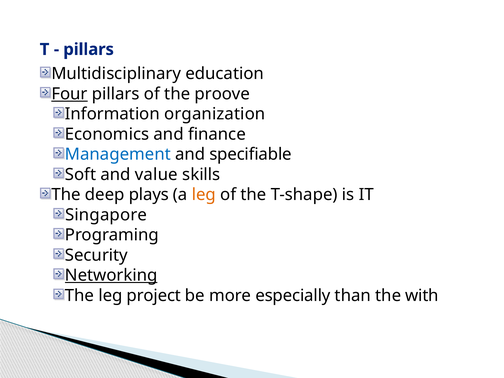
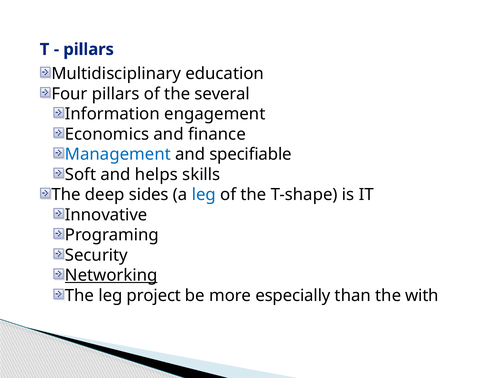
Four underline: present -> none
proove: proove -> several
organization: organization -> engagement
value: value -> helps
plays: plays -> sides
leg at (204, 195) colour: orange -> blue
Singapore: Singapore -> Innovative
